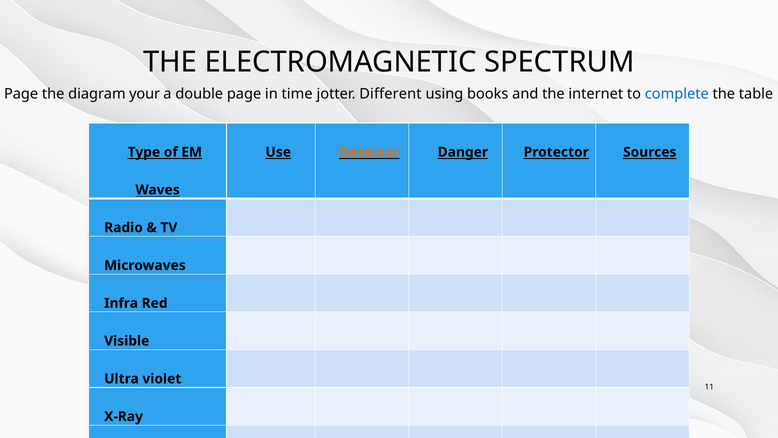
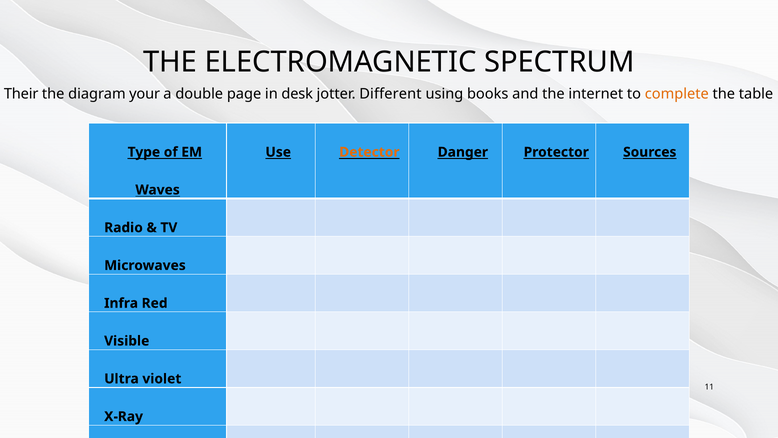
Page at (21, 94): Page -> Their
time: time -> desk
complete colour: blue -> orange
